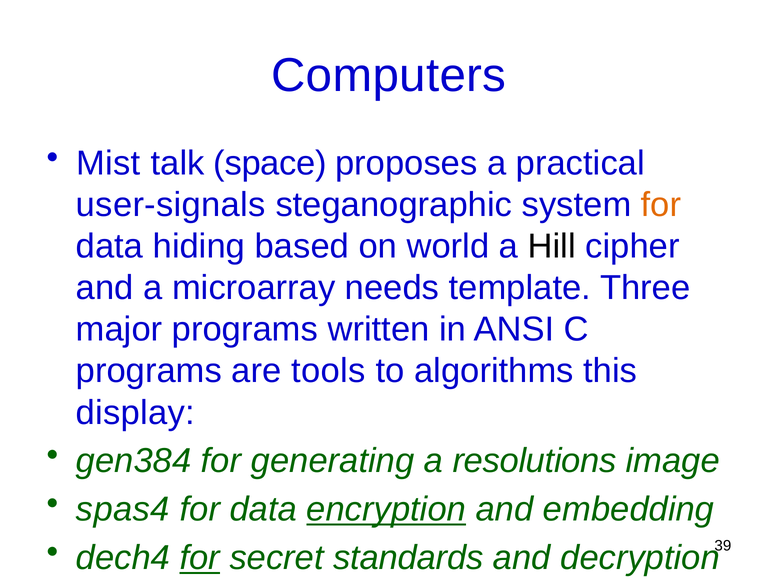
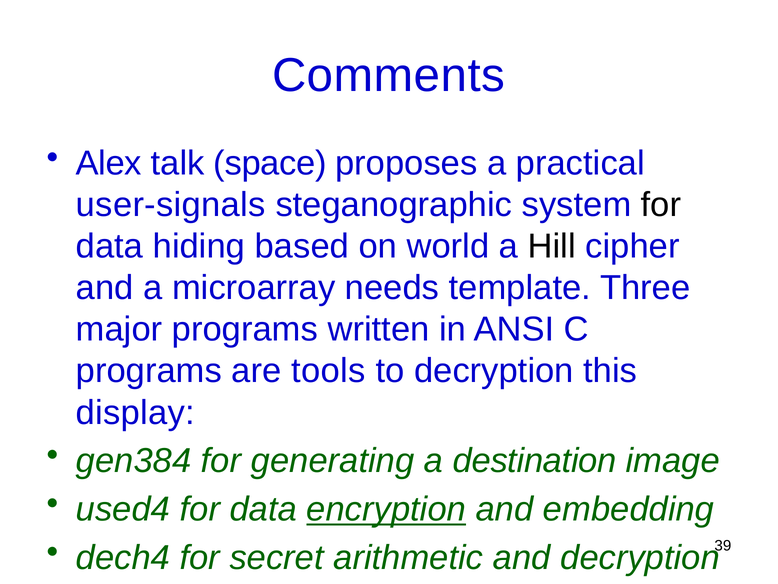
Computers: Computers -> Comments
Mist: Mist -> Alex
for at (661, 205) colour: orange -> black
to algorithms: algorithms -> decryption
resolutions: resolutions -> destination
spas4: spas4 -> used4
for at (200, 558) underline: present -> none
standards: standards -> arithmetic
